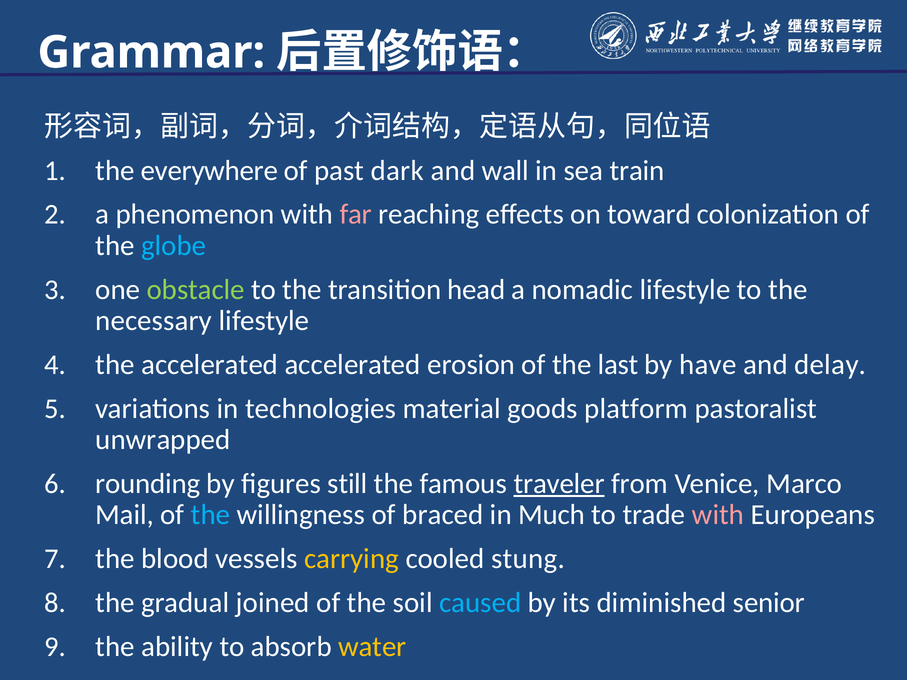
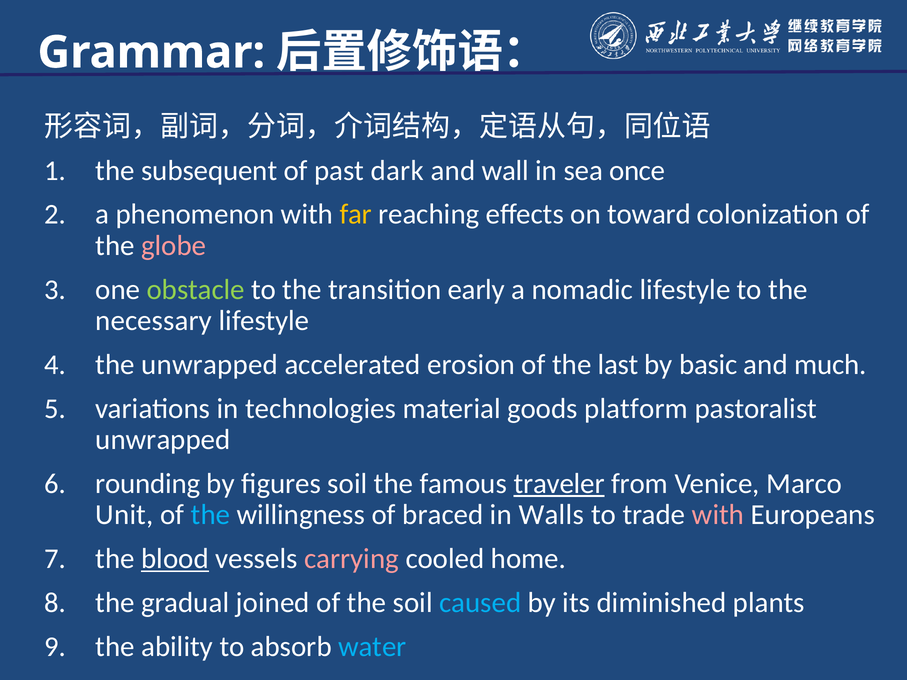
everywhere: everywhere -> subsequent
train: train -> once
far colour: pink -> yellow
globe colour: light blue -> pink
head: head -> early
the accelerated: accelerated -> unwrapped
have: have -> basic
delay: delay -> much
figures still: still -> soil
Mail: Mail -> Unit
Much: Much -> Walls
blood underline: none -> present
carrying colour: yellow -> pink
stung: stung -> home
senior: senior -> plants
water colour: yellow -> light blue
